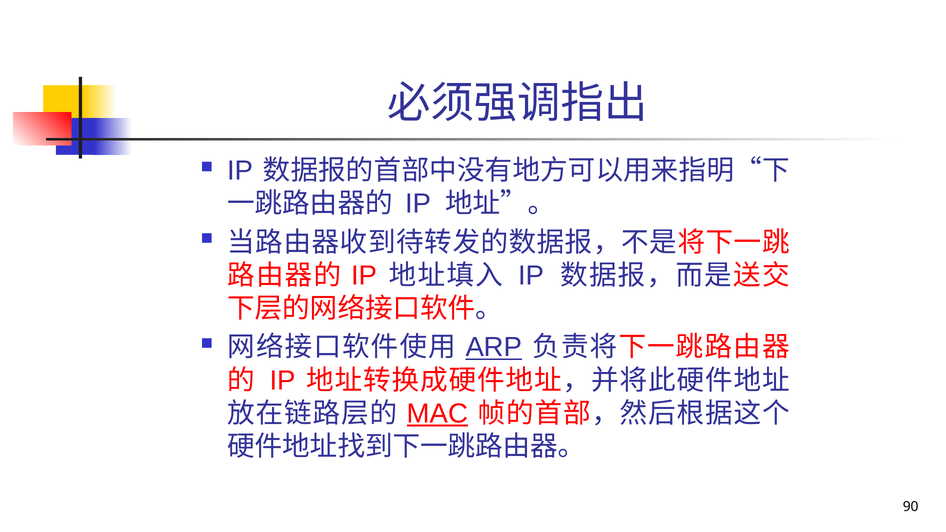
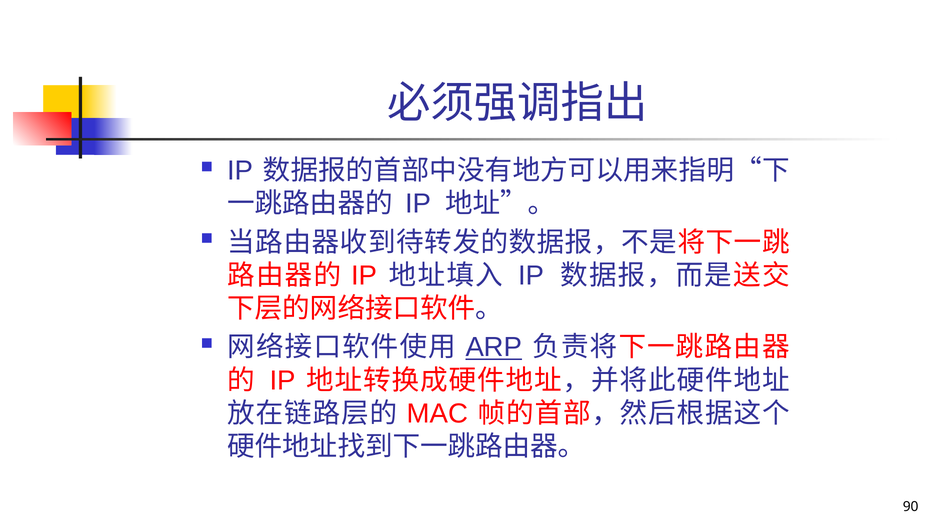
MAC underline: present -> none
